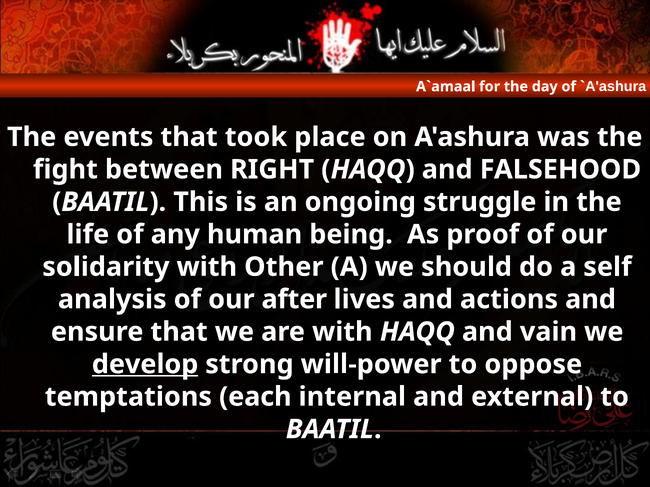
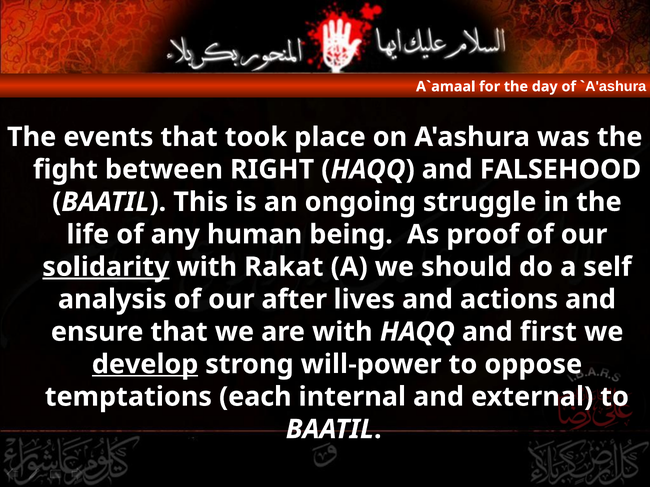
solidarity underline: none -> present
Other: Other -> Rakat
vain: vain -> first
